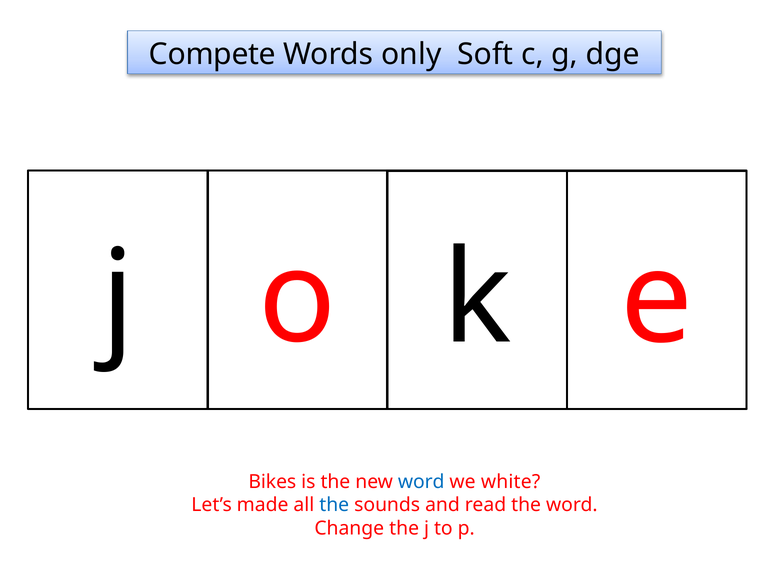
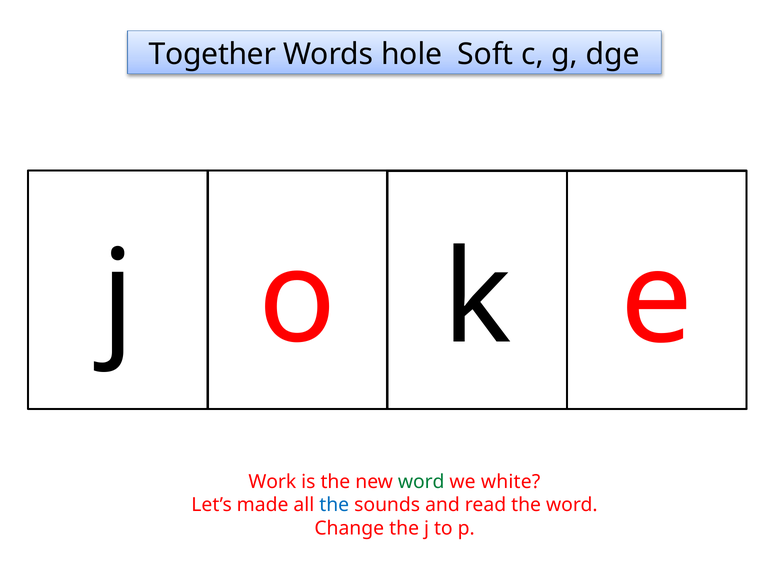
Compete: Compete -> Together
only: only -> hole
Bikes: Bikes -> Work
word at (421, 481) colour: blue -> green
